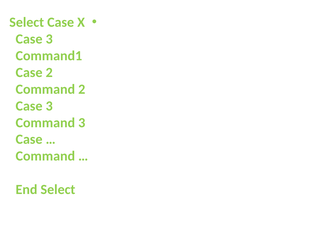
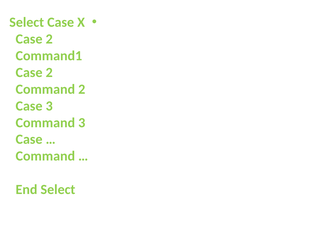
3 at (49, 39): 3 -> 2
